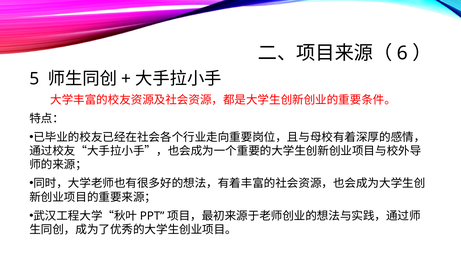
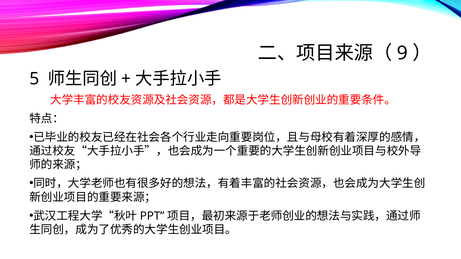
6: 6 -> 9
